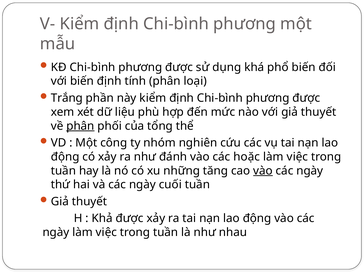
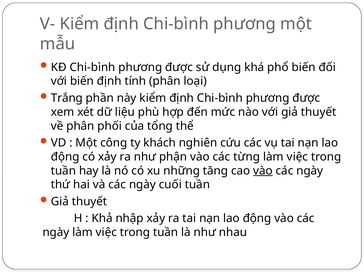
phân at (80, 126) underline: present -> none
nhóm: nhóm -> khách
đánh: đánh -> phận
hoặc: hoặc -> từng
Khả được: được -> nhập
